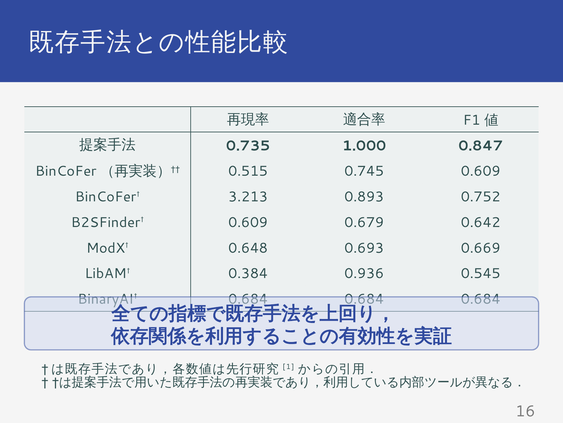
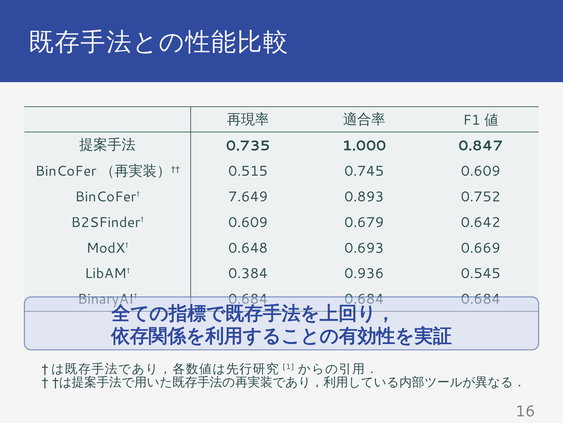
3.213: 3.213 -> 7.649
